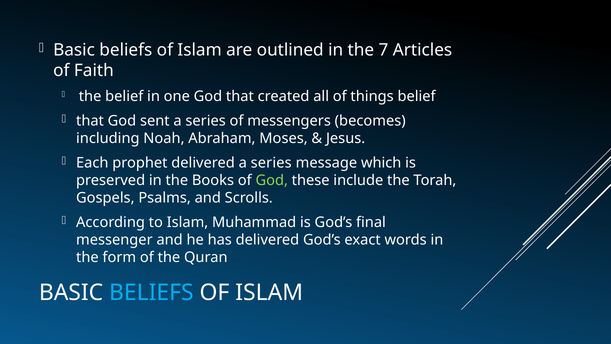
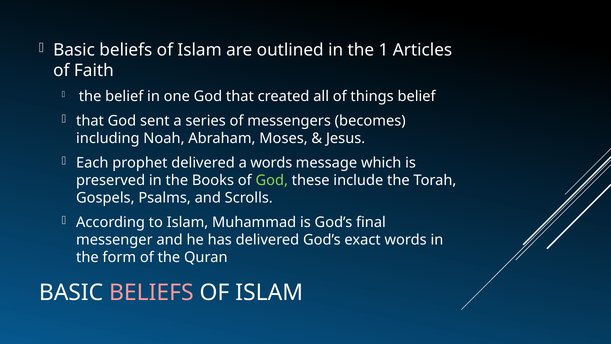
7: 7 -> 1
delivered a series: series -> words
BELIEFS at (151, 293) colour: light blue -> pink
